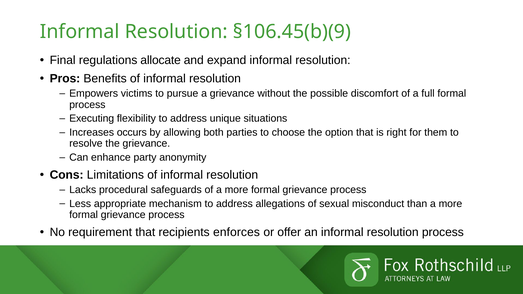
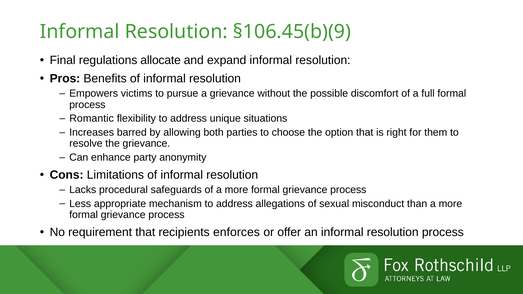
Executing: Executing -> Romantic
occurs: occurs -> barred
